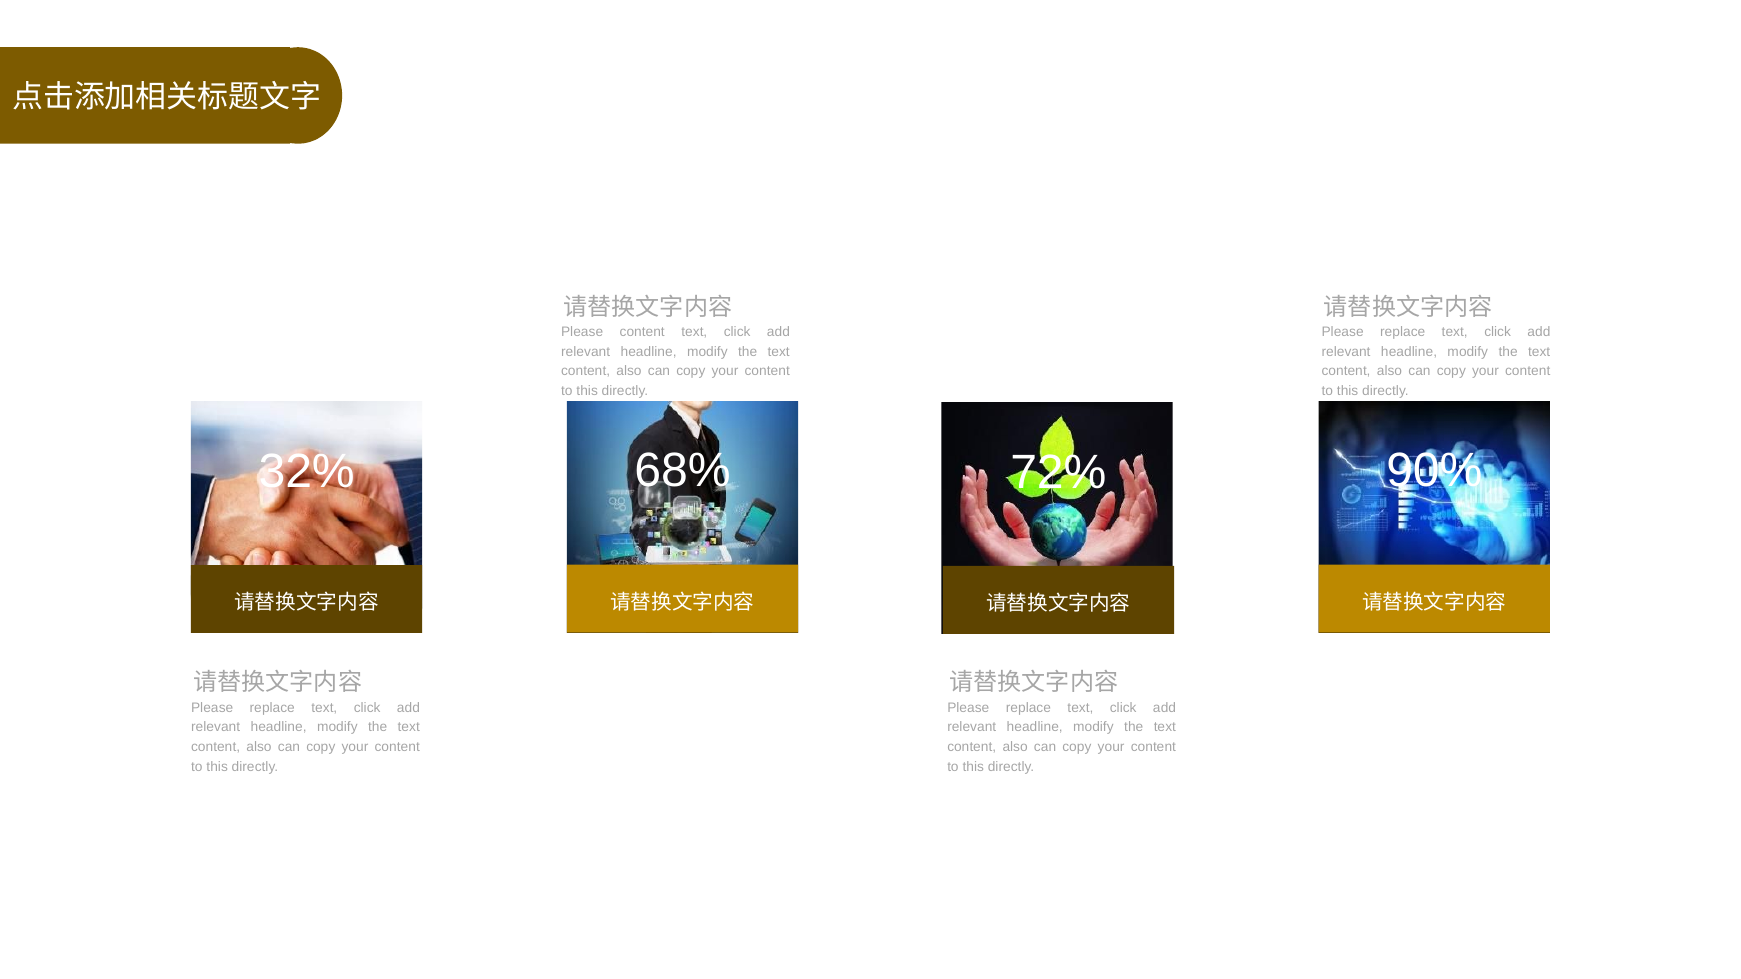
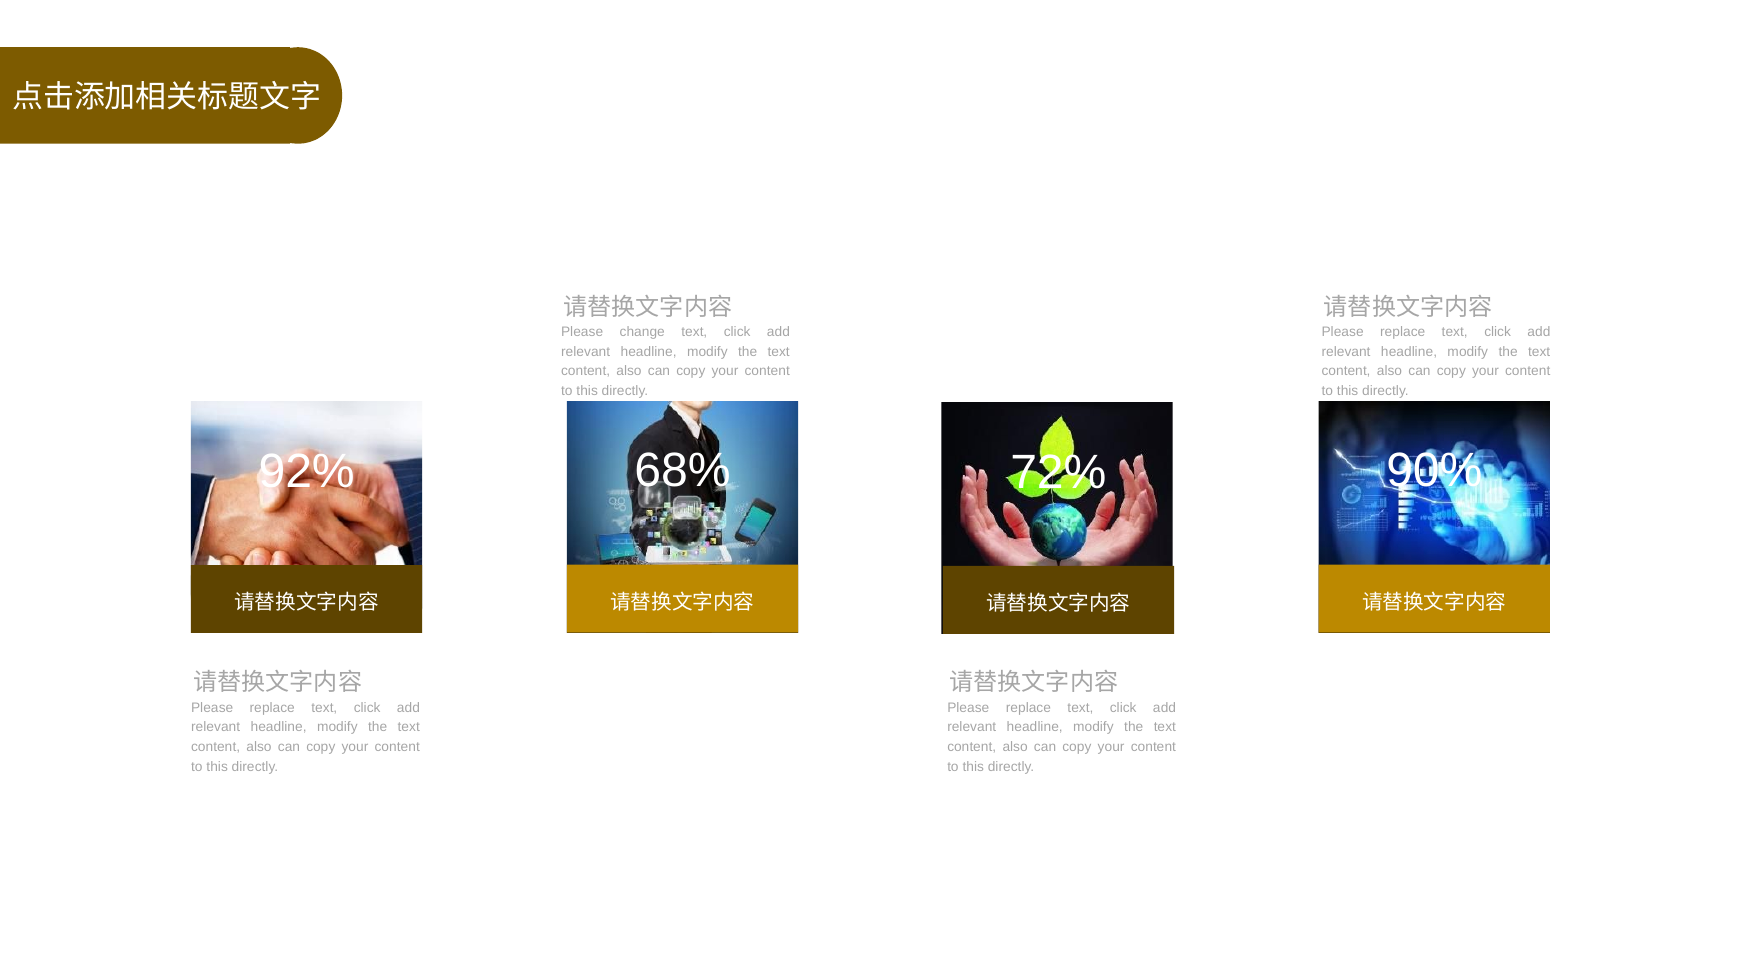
Please content: content -> change
32%: 32% -> 92%
